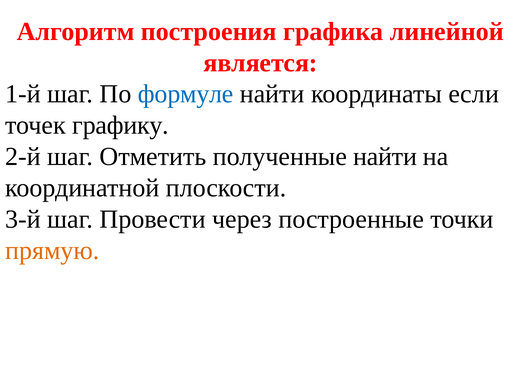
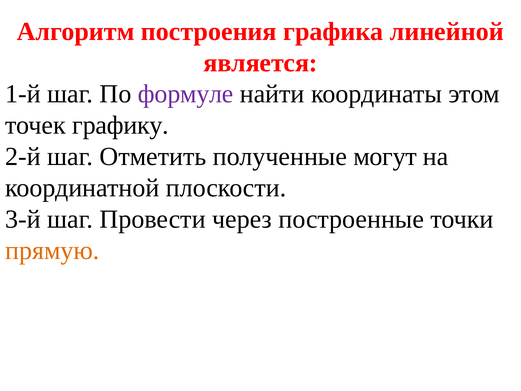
формуле colour: blue -> purple
если: если -> этом
полученные найти: найти -> могут
